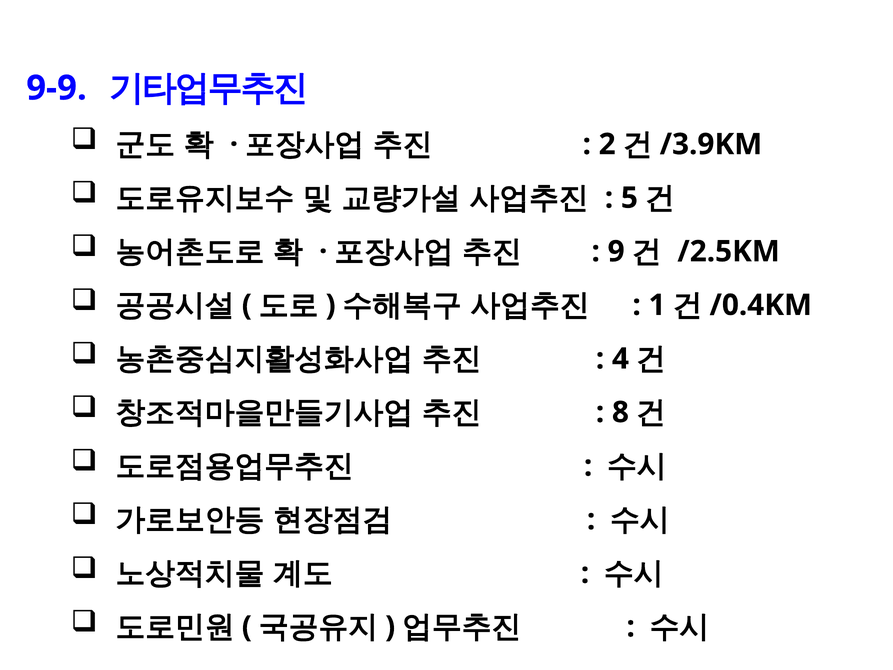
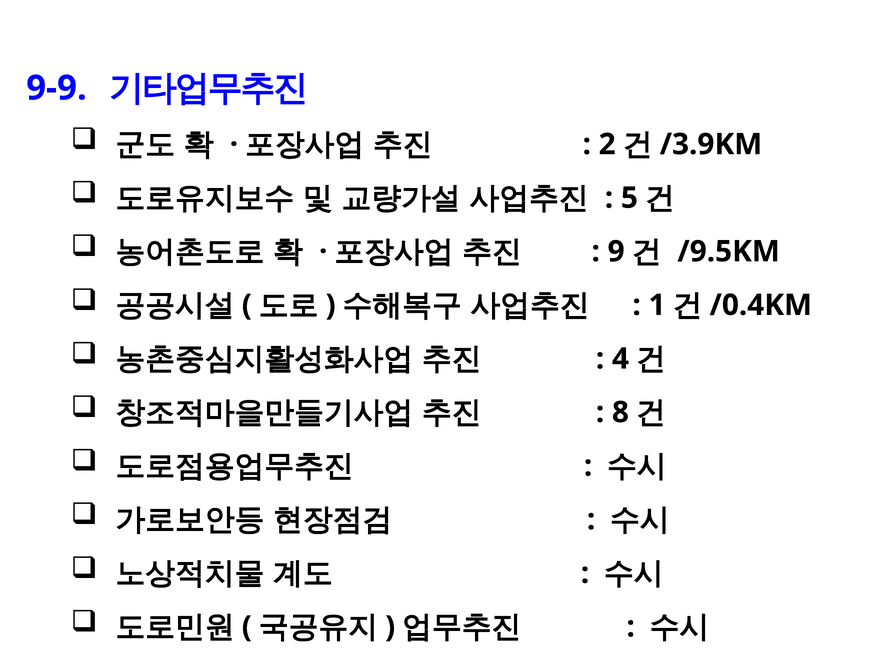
/2.5KM: /2.5KM -> /9.5KM
